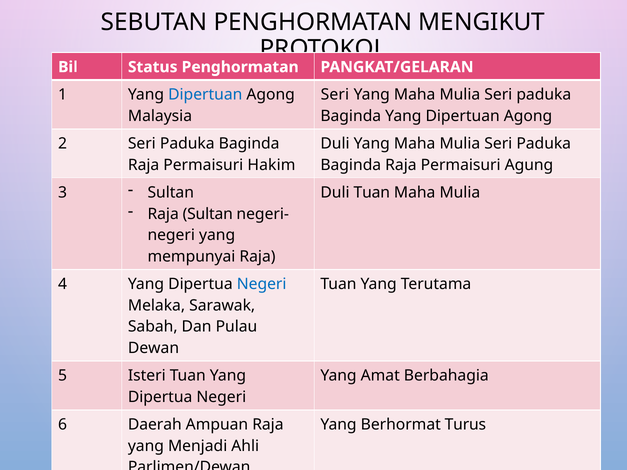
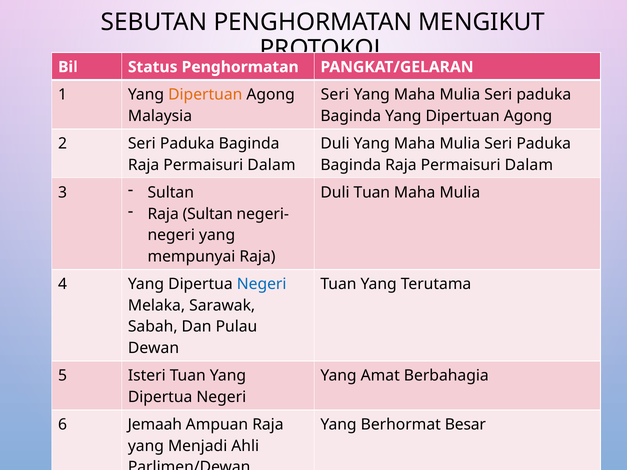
Dipertuan at (205, 95) colour: blue -> orange
Hakim at (271, 165): Hakim -> Dalam
Agung at (529, 165): Agung -> Dalam
Daerah: Daerah -> Jemaah
Turus: Turus -> Besar
